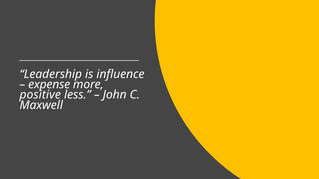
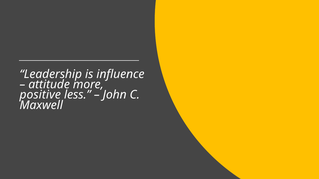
expense: expense -> attitude
